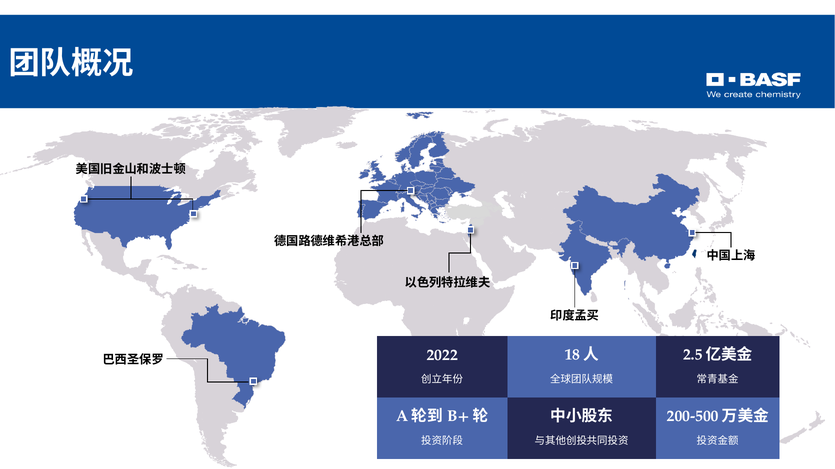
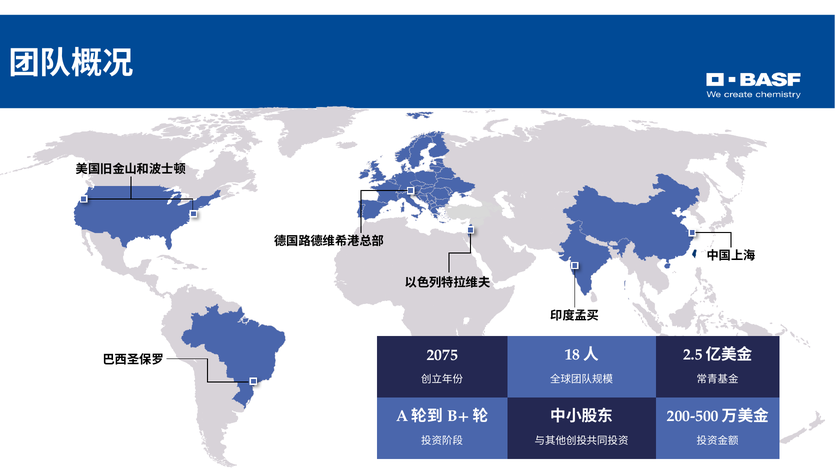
2022: 2022 -> 2075
